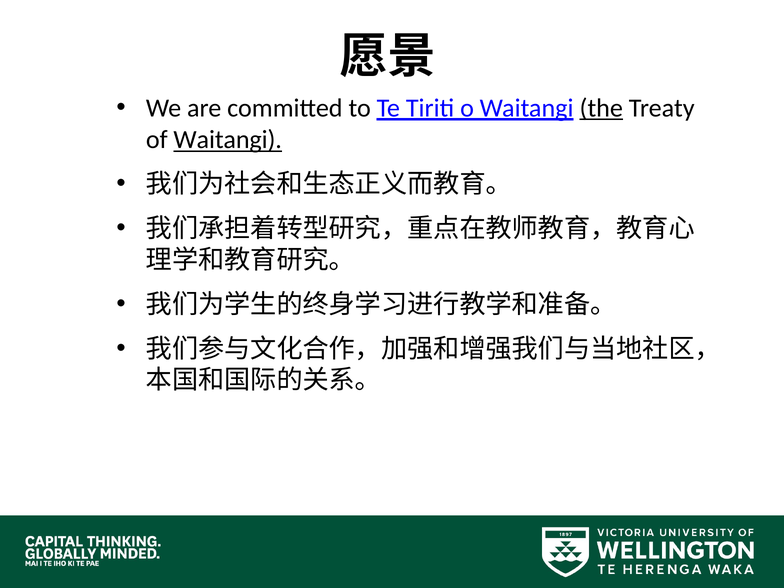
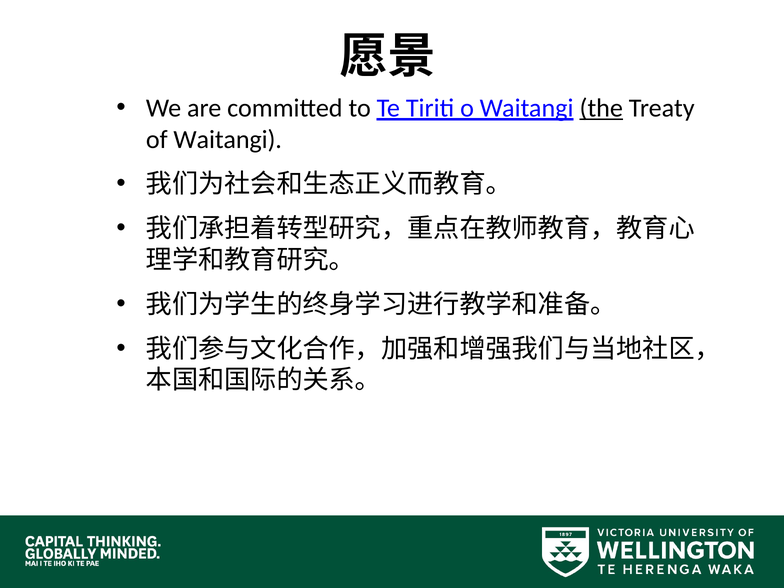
Waitangi at (228, 140) underline: present -> none
